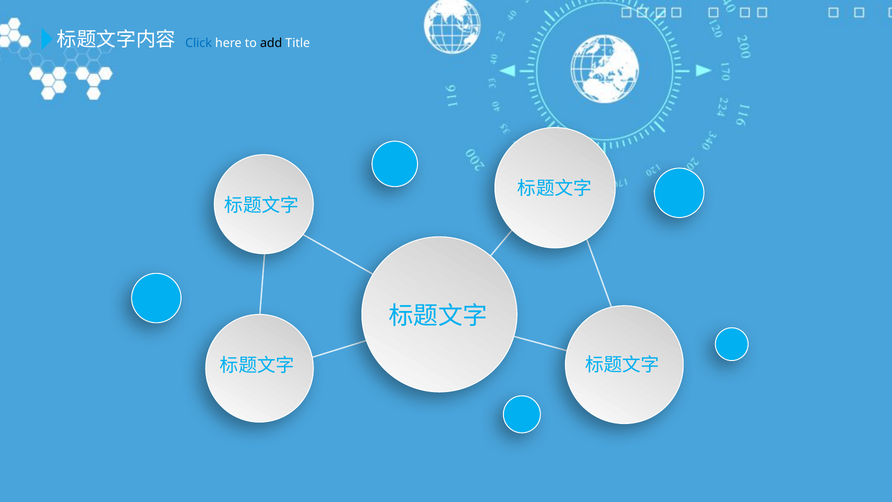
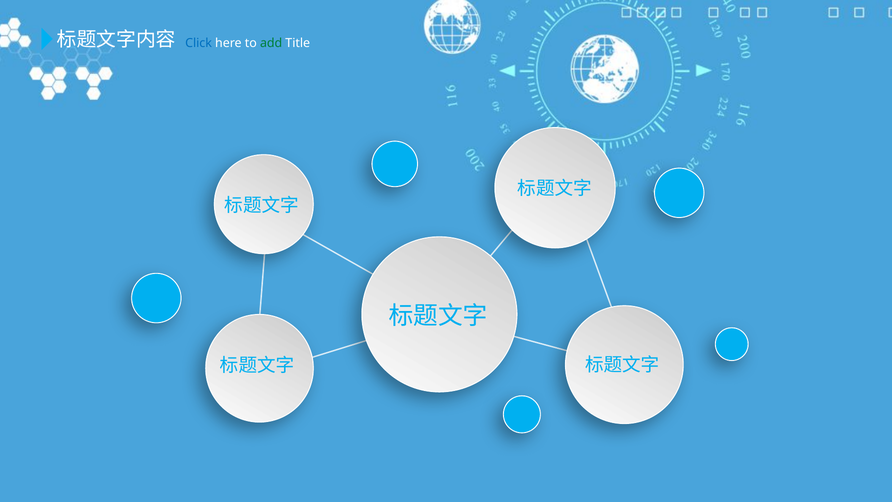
add colour: black -> green
